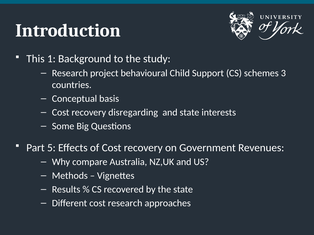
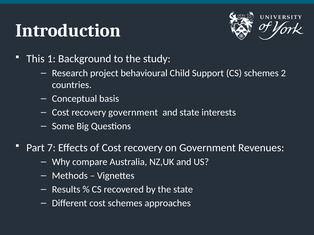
3: 3 -> 2
recovery disregarding: disregarding -> government
5: 5 -> 7
cost research: research -> schemes
